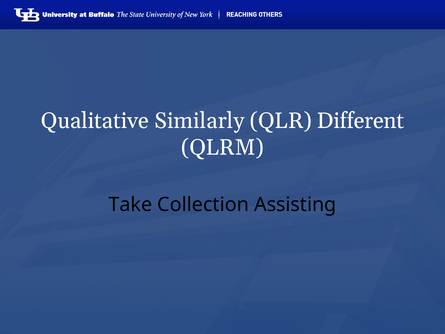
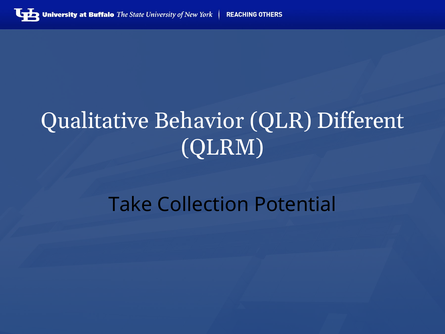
Similarly: Similarly -> Behavior
Assisting: Assisting -> Potential
